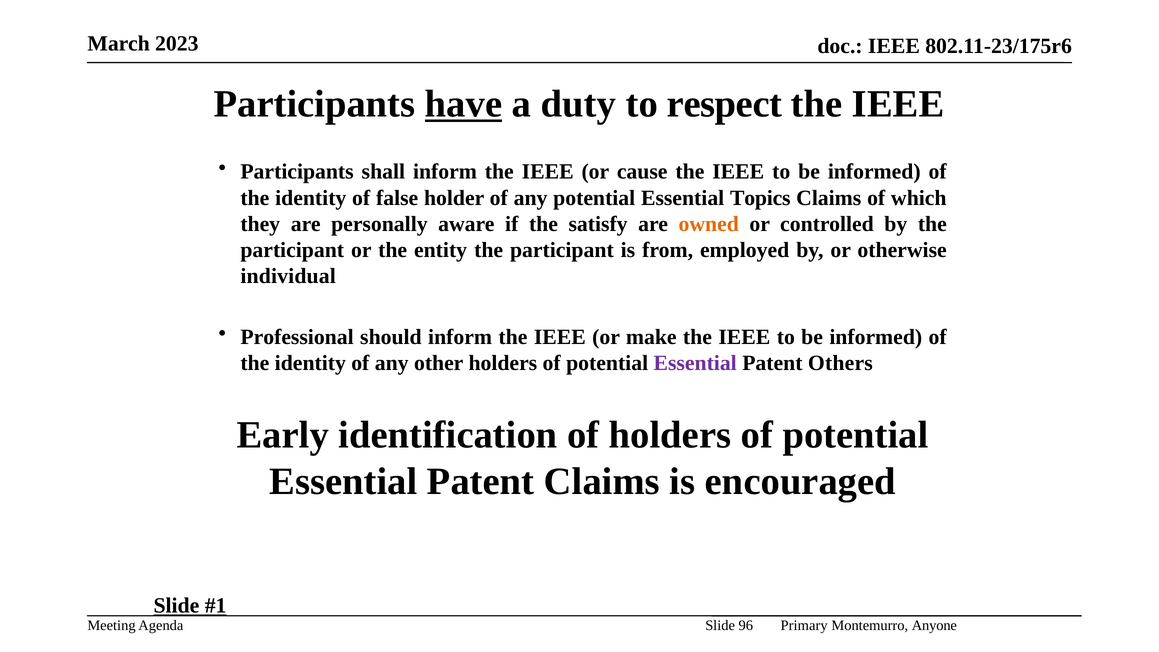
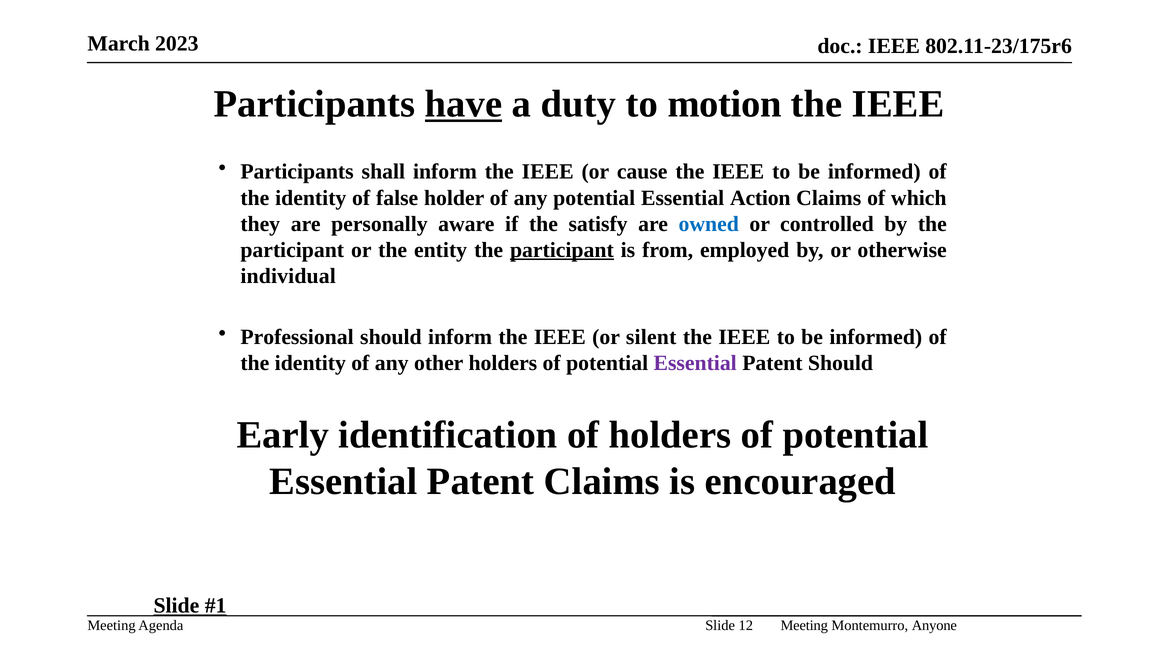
respect: respect -> motion
Topics: Topics -> Action
owned colour: orange -> blue
participant at (562, 250) underline: none -> present
make: make -> silent
Patent Others: Others -> Should
96: 96 -> 12
Primary at (804, 625): Primary -> Meeting
